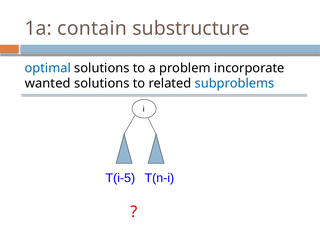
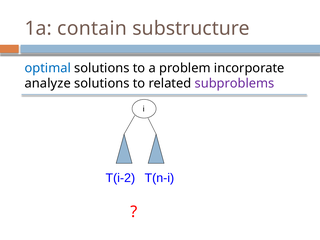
wanted: wanted -> analyze
subproblems colour: blue -> purple
T(i-5: T(i-5 -> T(i-2
